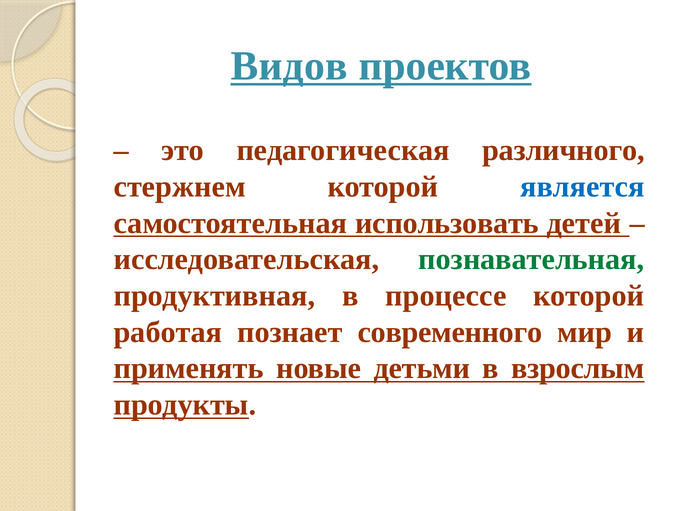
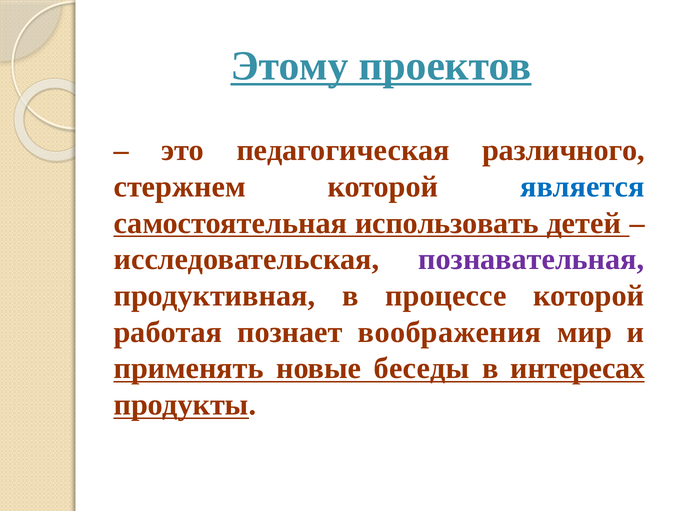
Видов: Видов -> Этому
познавательная colour: green -> purple
современного: современного -> воображения
детьми: детьми -> беседы
взрослым: взрослым -> интересах
